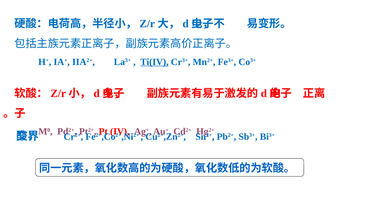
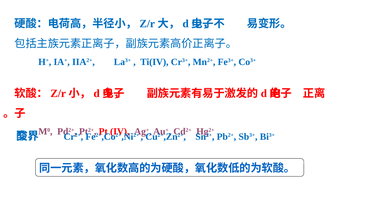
Ti(IV underline: present -> none
